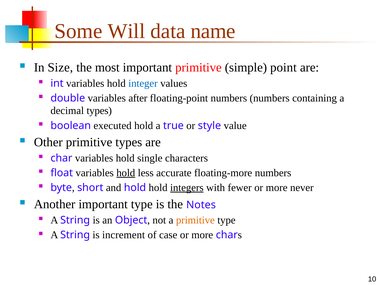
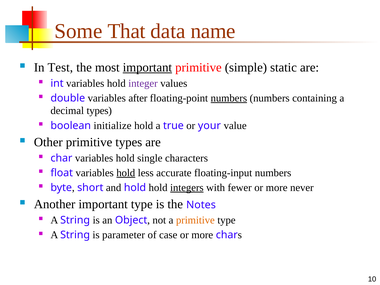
Will: Will -> That
Size: Size -> Test
important at (147, 67) underline: none -> present
point: point -> static
integer colour: blue -> purple
numbers at (229, 98) underline: none -> present
executed: executed -> initialize
style: style -> your
floating-more: floating-more -> floating-input
increment: increment -> parameter
